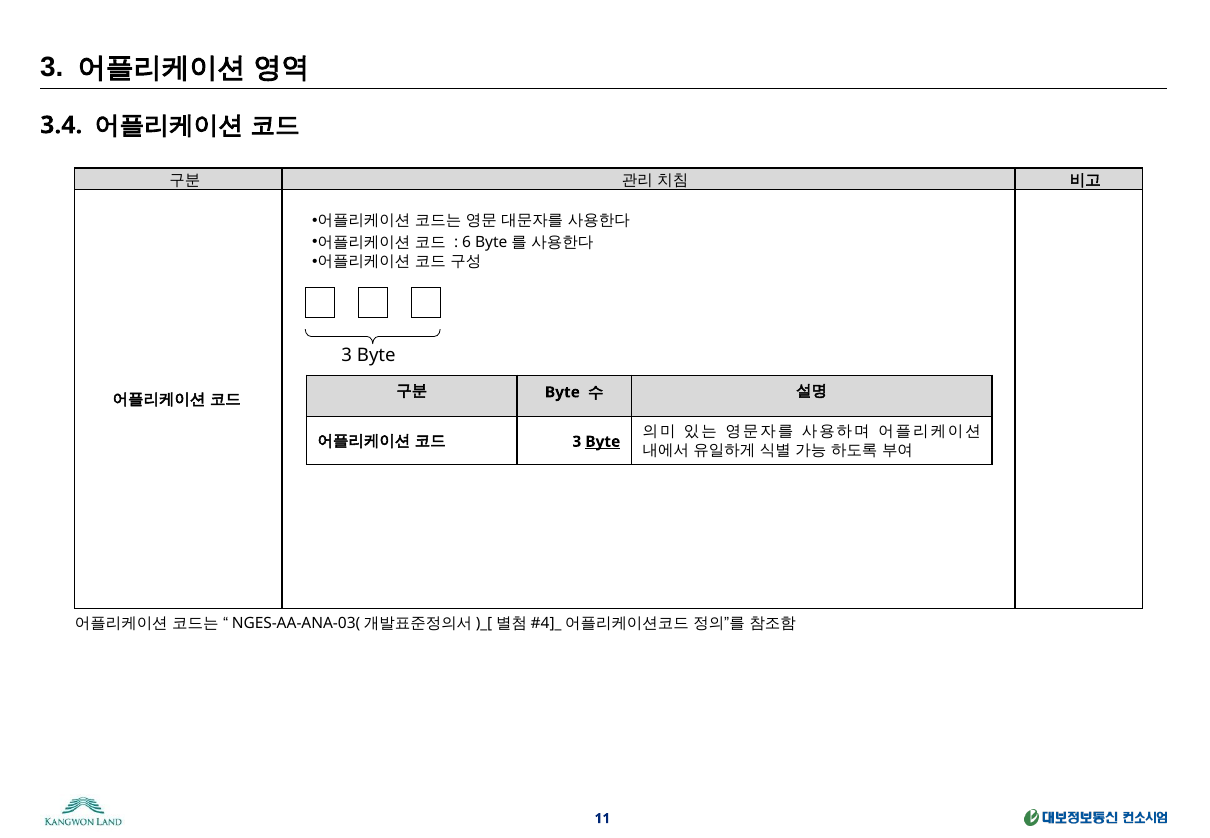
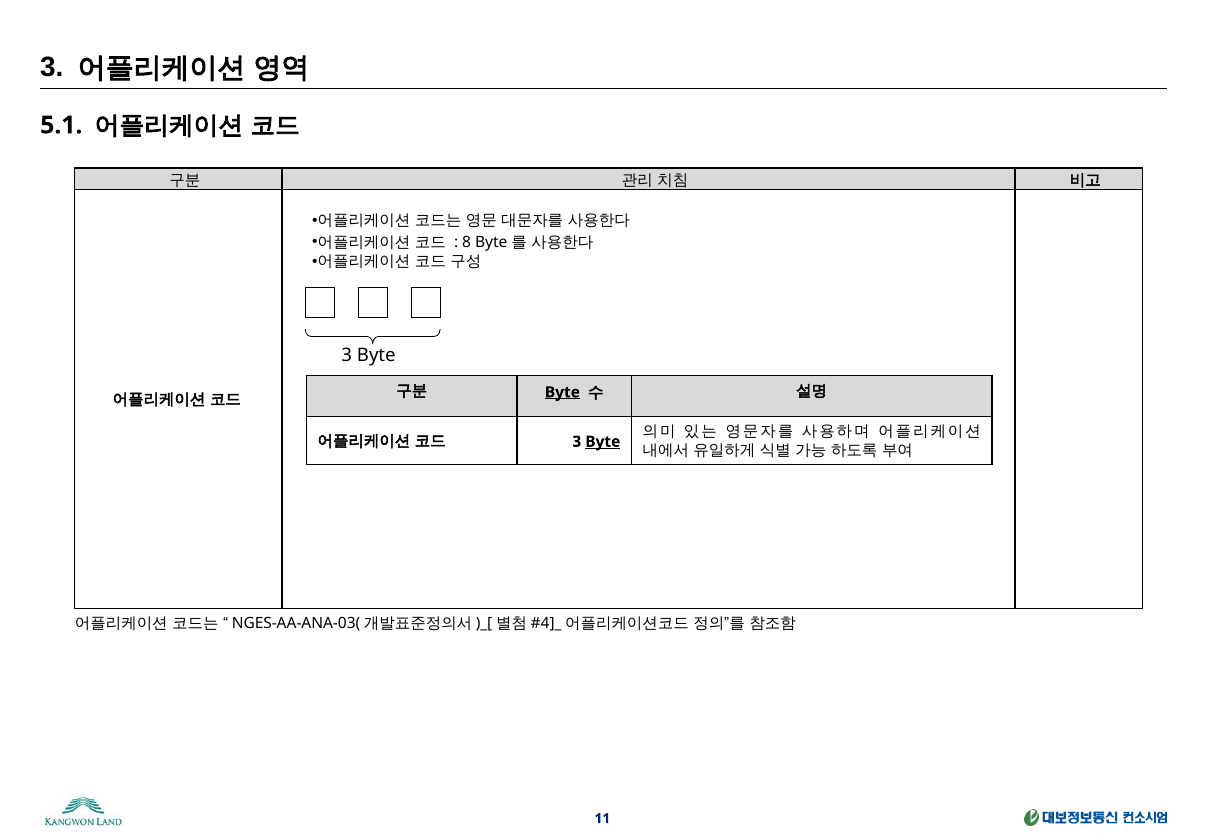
3.4: 3.4 -> 5.1
6: 6 -> 8
Byte at (562, 392) underline: none -> present
